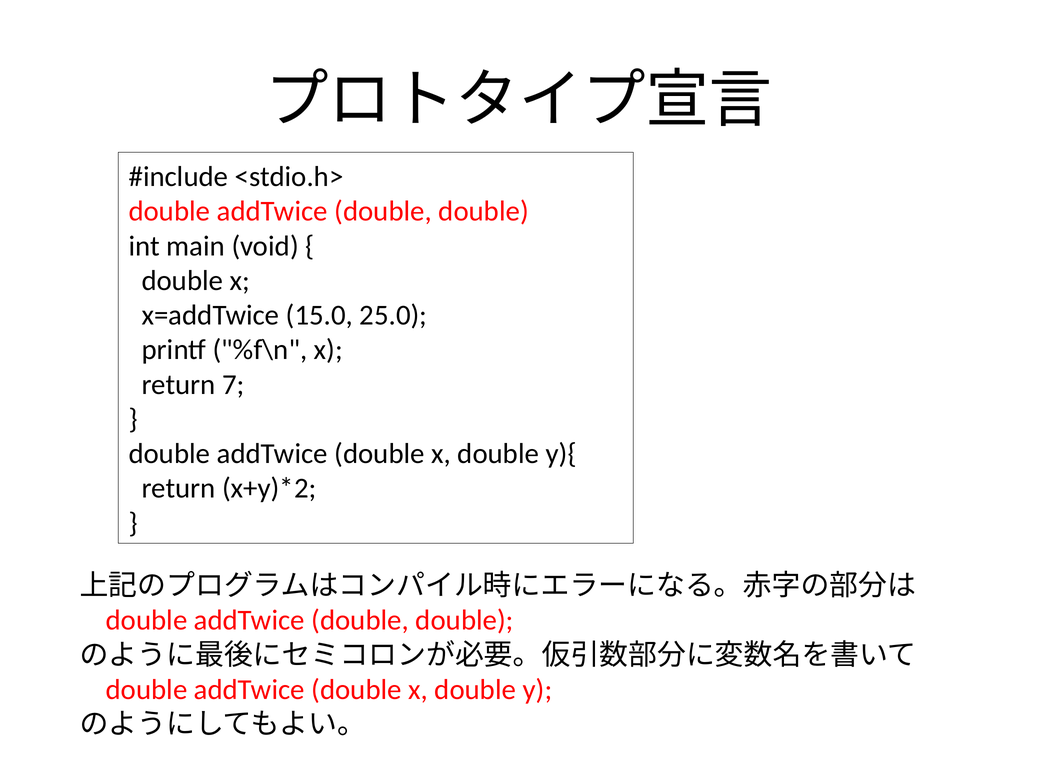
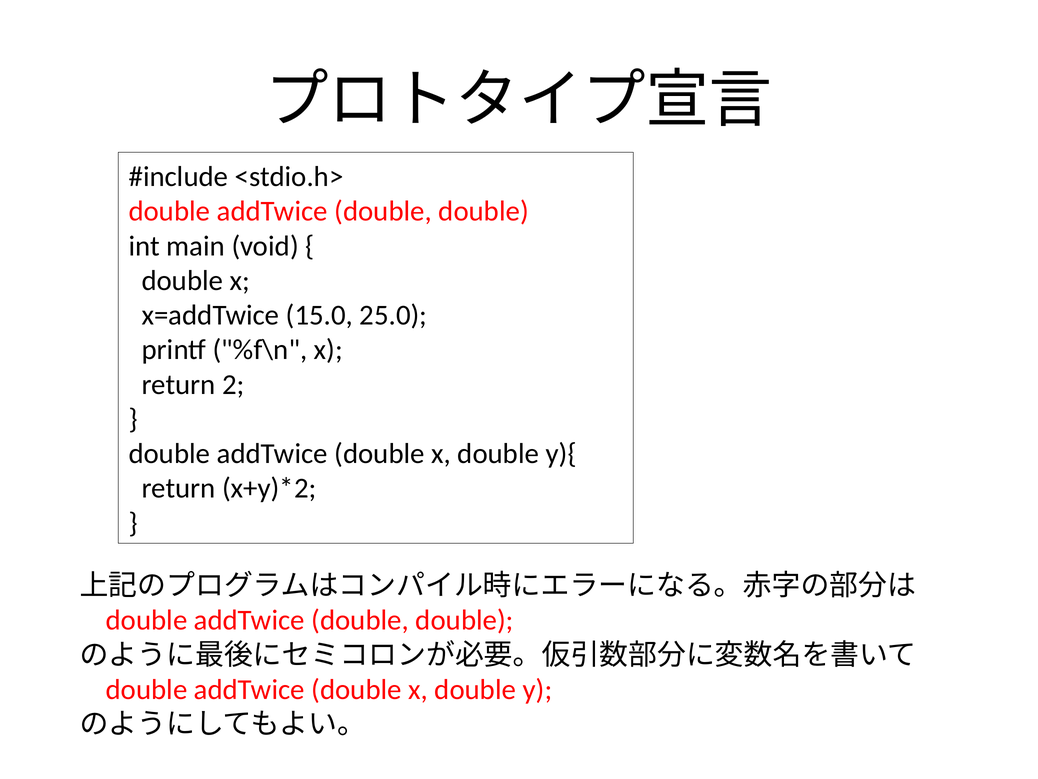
7: 7 -> 2
